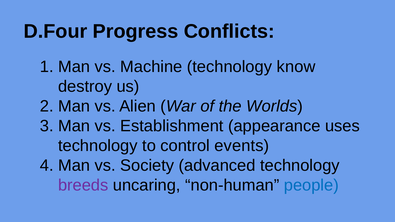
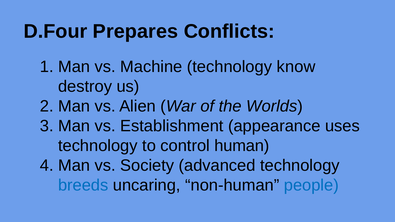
Progress: Progress -> Prepares
events: events -> human
breeds colour: purple -> blue
